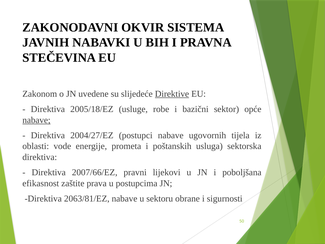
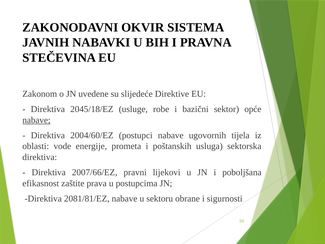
Direktive underline: present -> none
2005/18/EZ: 2005/18/EZ -> 2045/18/EZ
2004/27/EZ: 2004/27/EZ -> 2004/60/EZ
2063/81/EZ: 2063/81/EZ -> 2081/81/EZ
